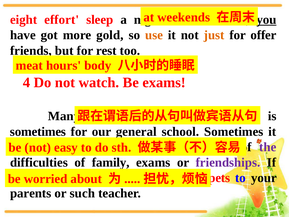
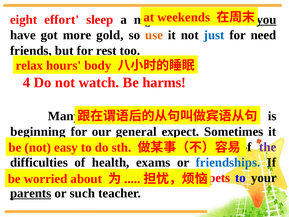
just colour: orange -> blue
offer: offer -> need
meat: meat -> relax
Be exams: exams -> harms
sometimes at (38, 131): sometimes -> beginning
school: school -> expect
family: family -> health
friendships colour: purple -> blue
parents underline: none -> present
